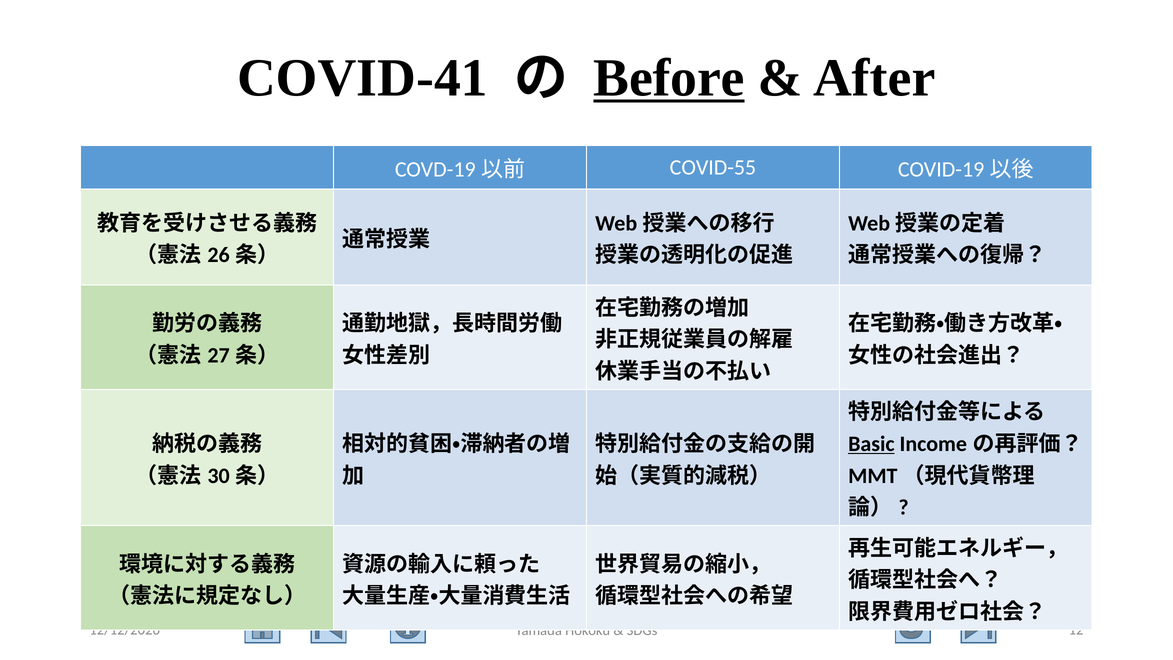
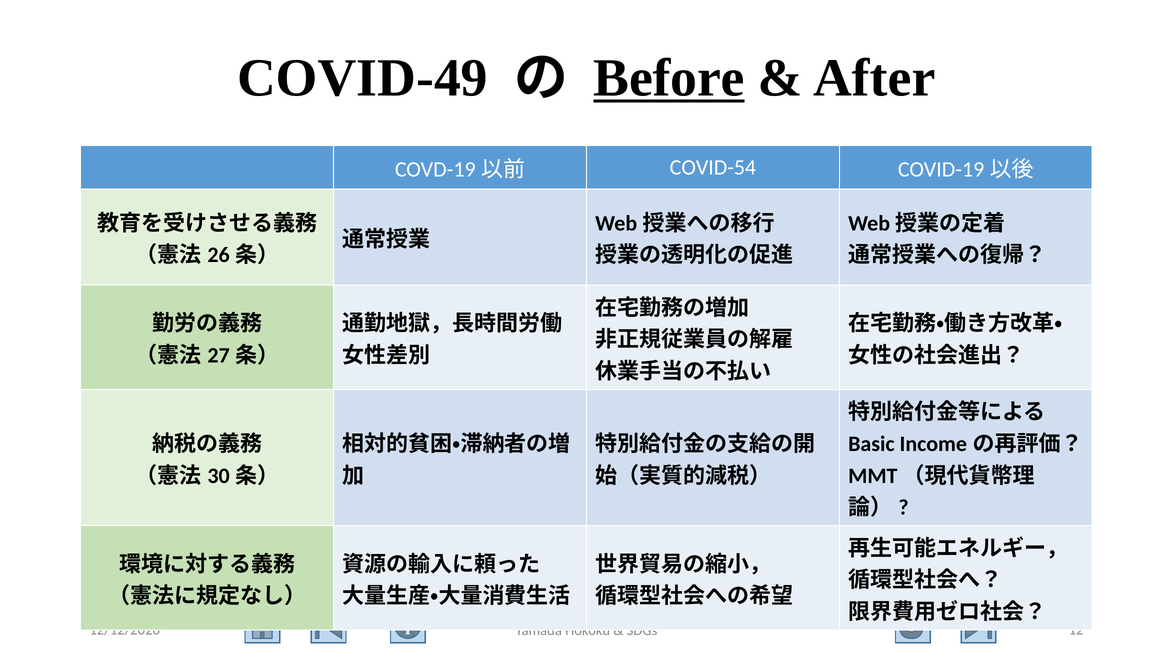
COVID-41: COVID-41 -> COVID-49
COVID-55: COVID-55 -> COVID-54
Basic underline: present -> none
